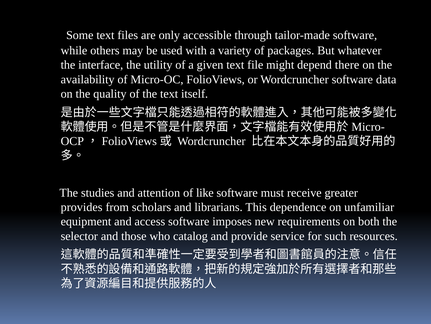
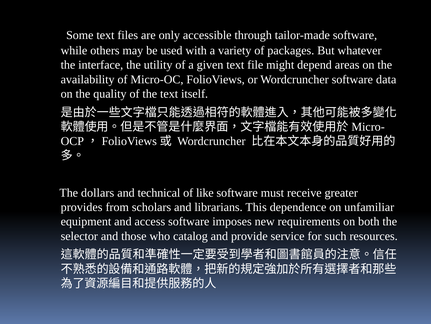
there: there -> areas
studies: studies -> dollars
attention: attention -> technical
